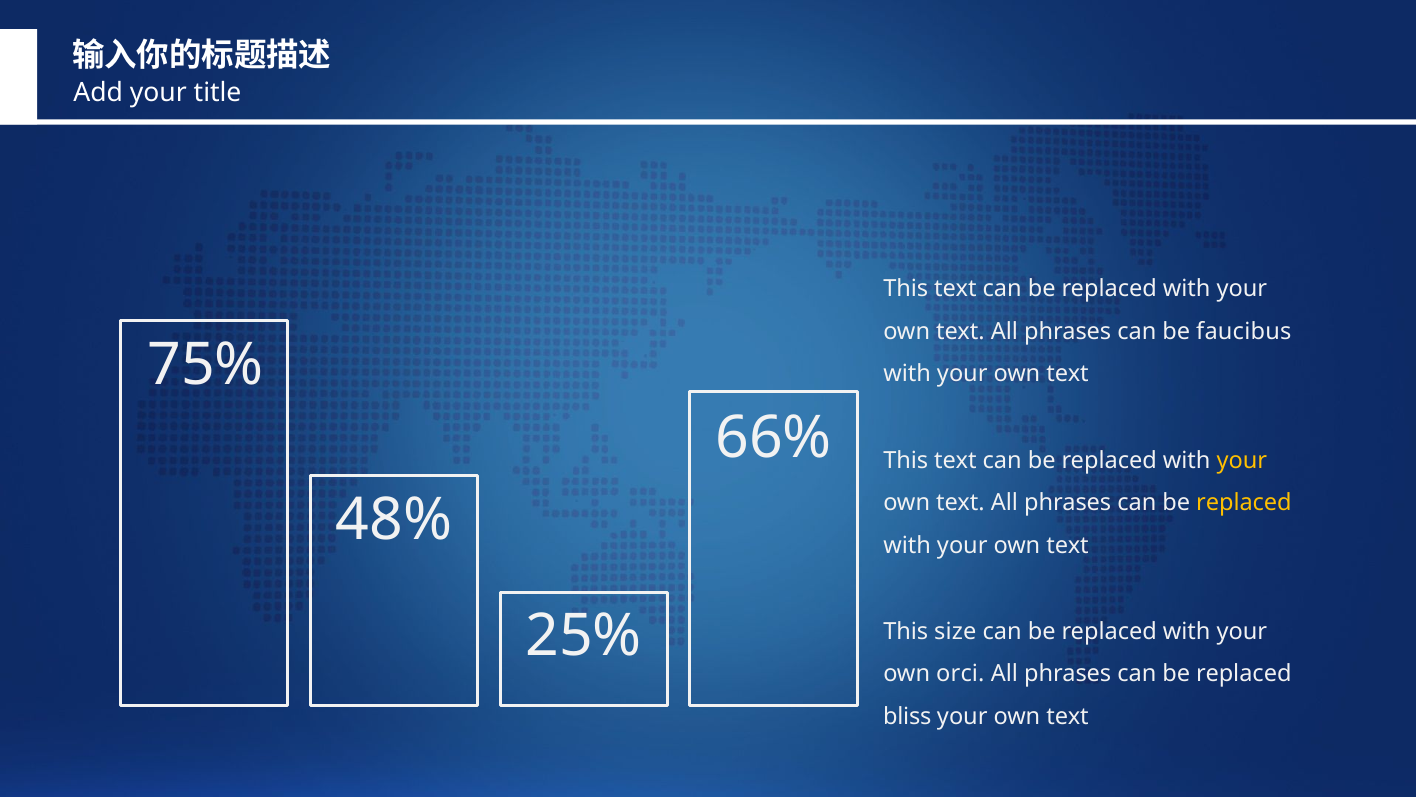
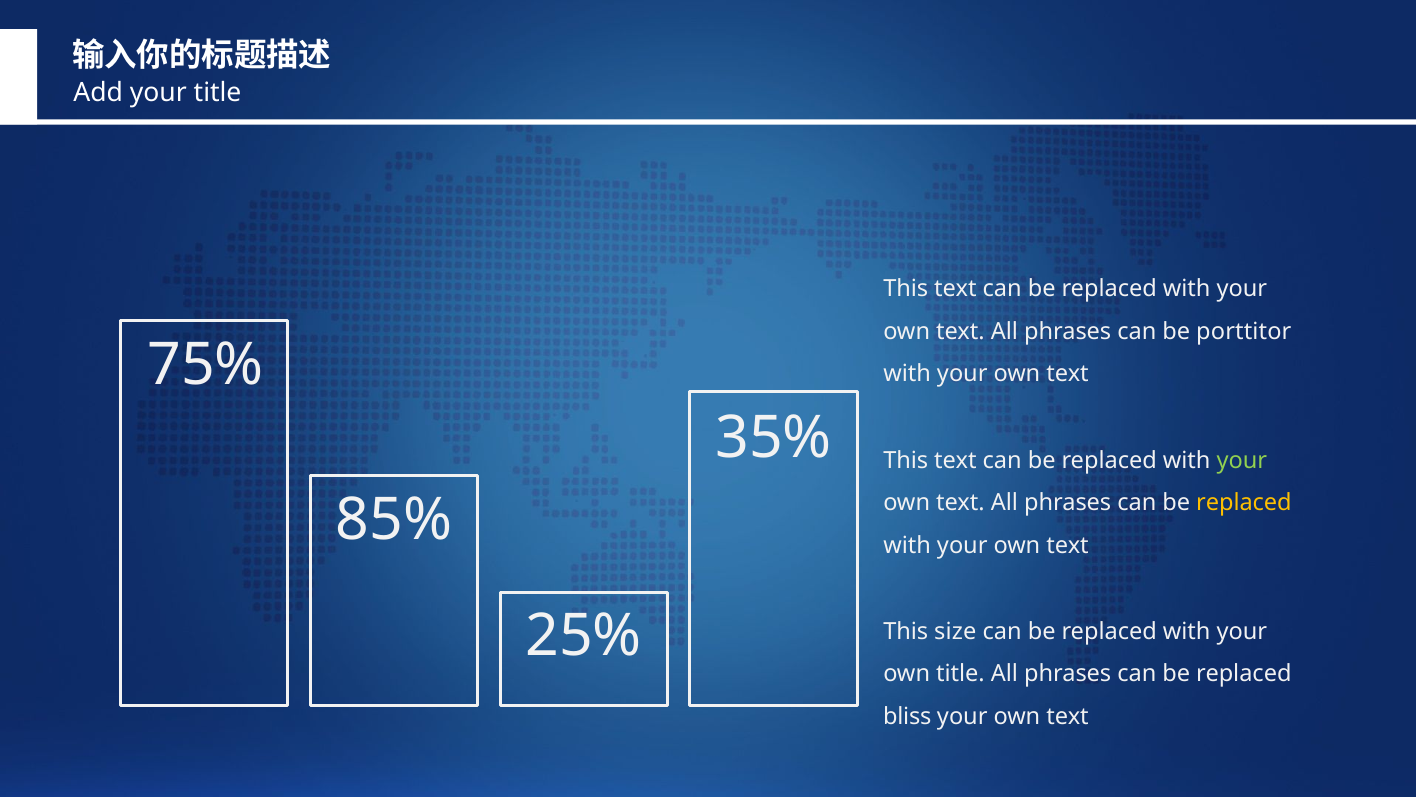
faucibus: faucibus -> porttitor
66%: 66% -> 35%
your at (1242, 460) colour: yellow -> light green
48%: 48% -> 85%
own orci: orci -> title
